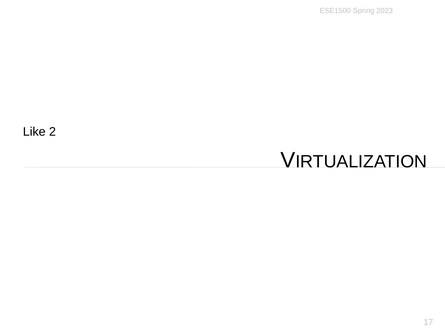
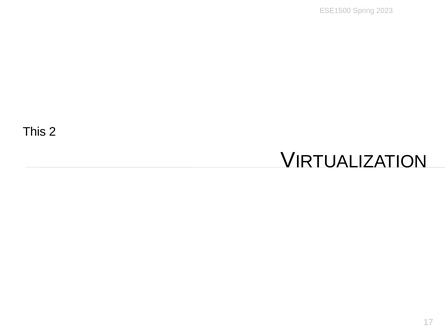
Like: Like -> This
